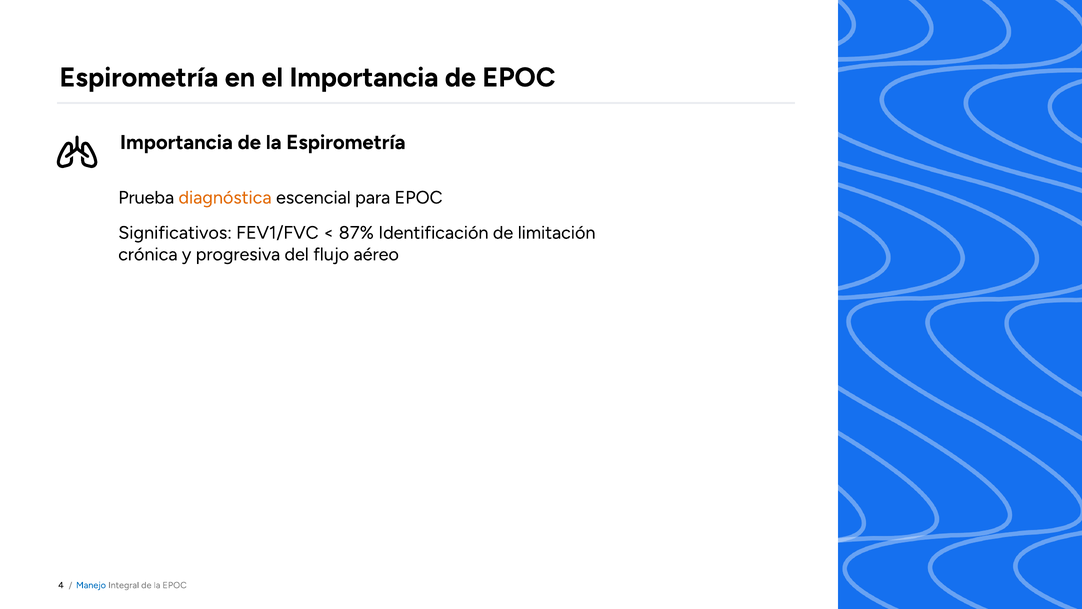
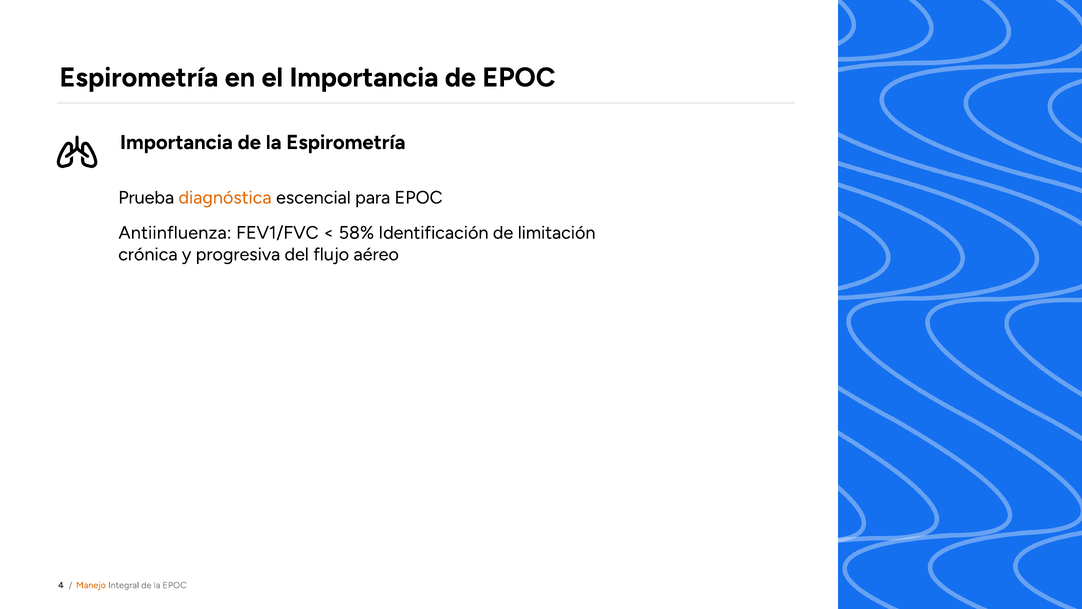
Significativos: Significativos -> Antiinfluenza
87%: 87% -> 58%
Manejo colour: blue -> orange
